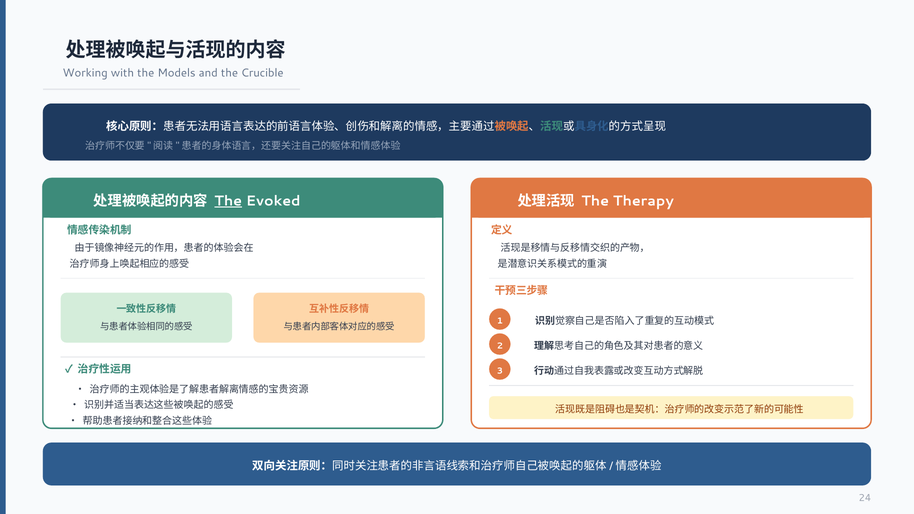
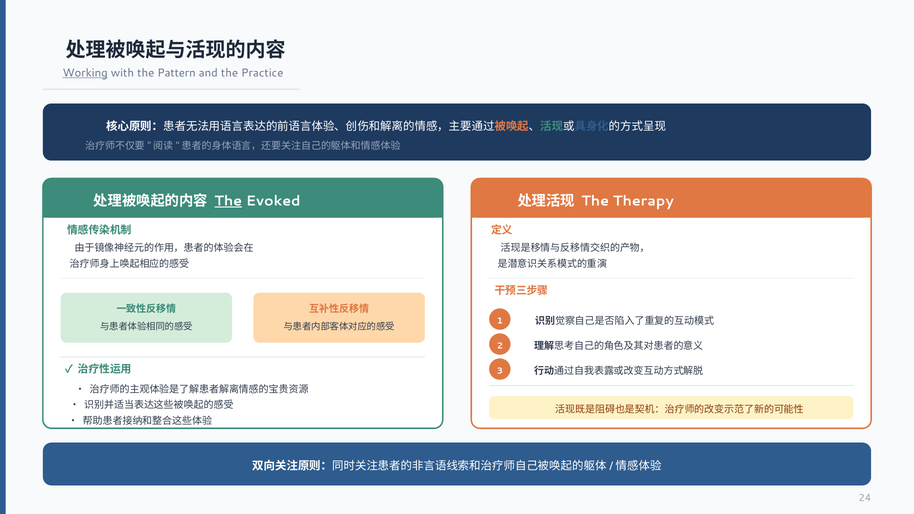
Working underline: none -> present
Models: Models -> Pattern
Crucible: Crucible -> Practice
